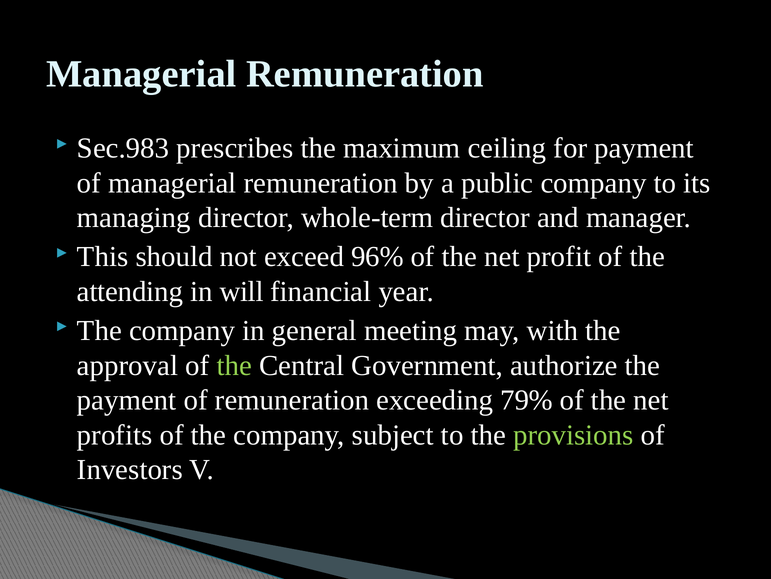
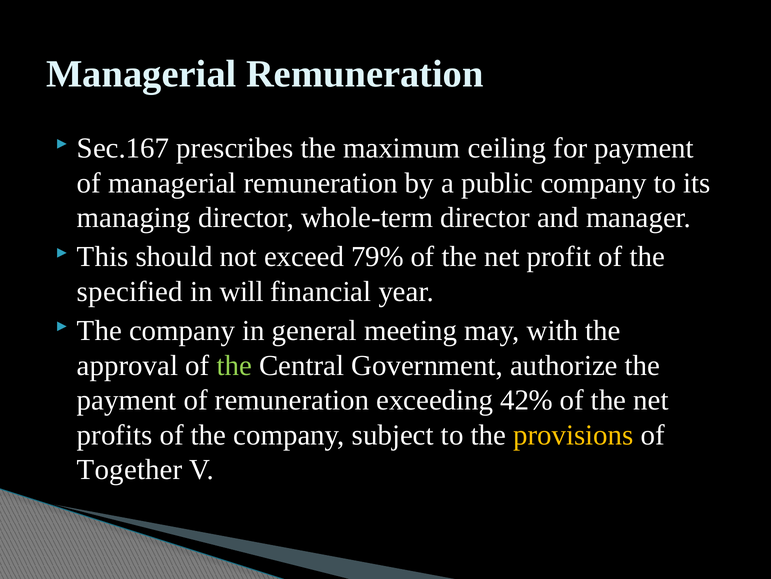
Sec.983: Sec.983 -> Sec.167
96%: 96% -> 79%
attending: attending -> specified
79%: 79% -> 42%
provisions colour: light green -> yellow
Investors: Investors -> Together
